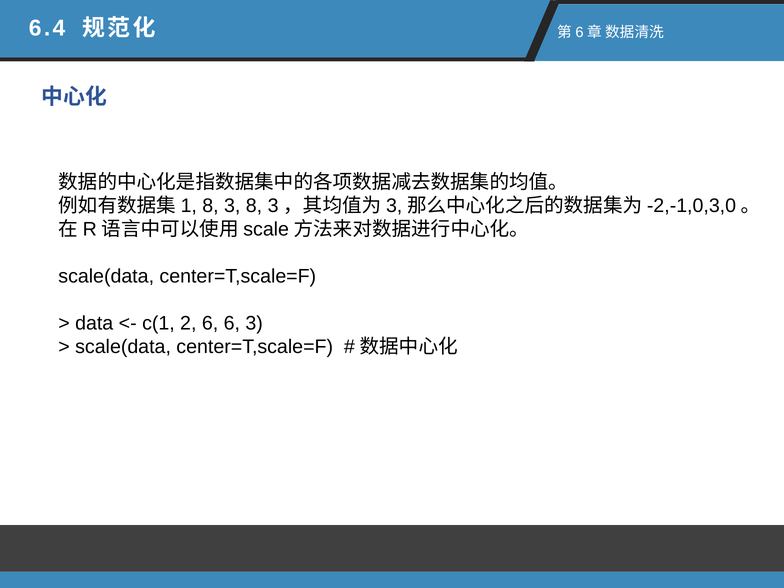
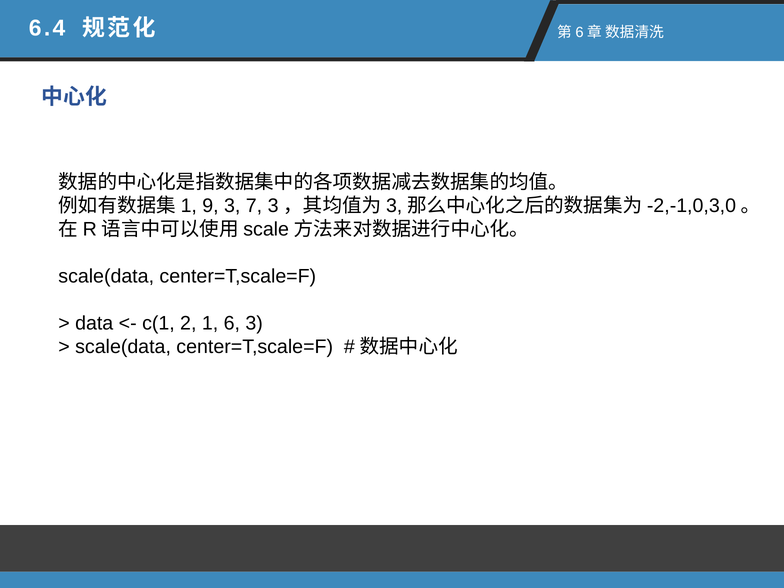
8 at (210, 206): 8 -> 9
3 8: 8 -> 7
2 6: 6 -> 1
